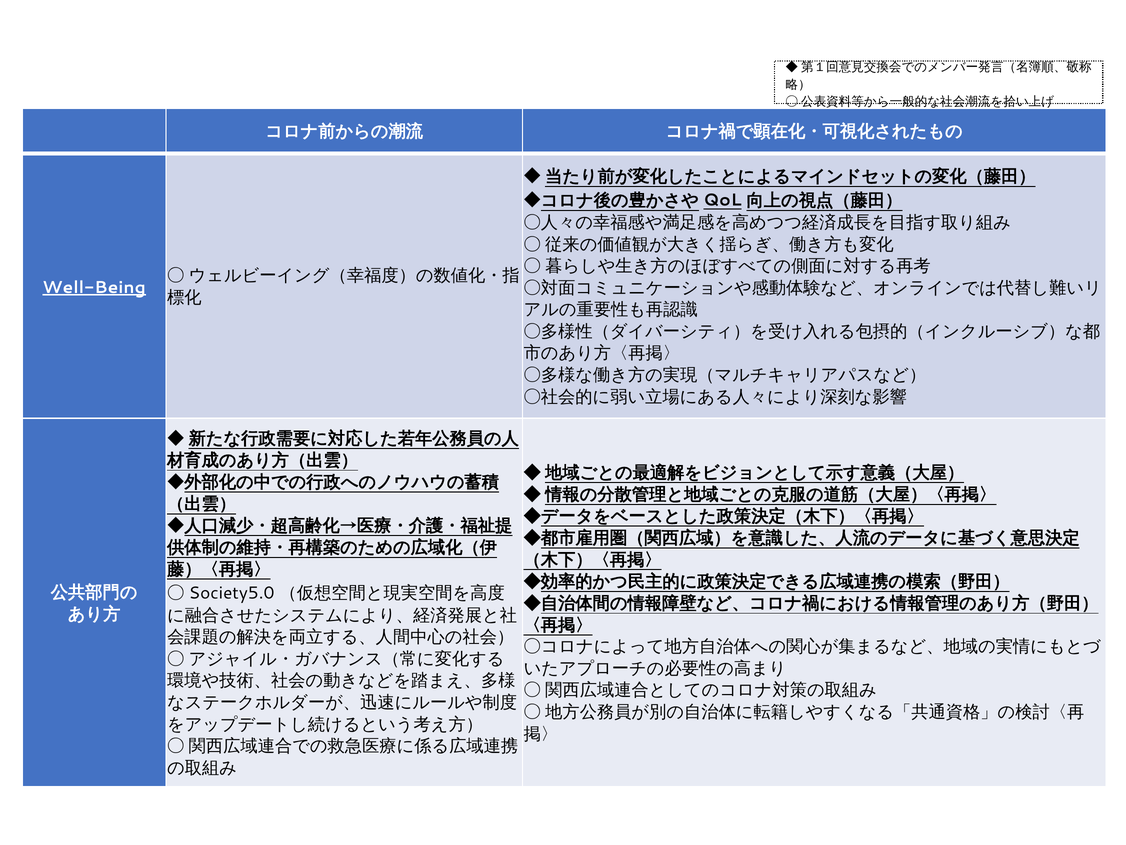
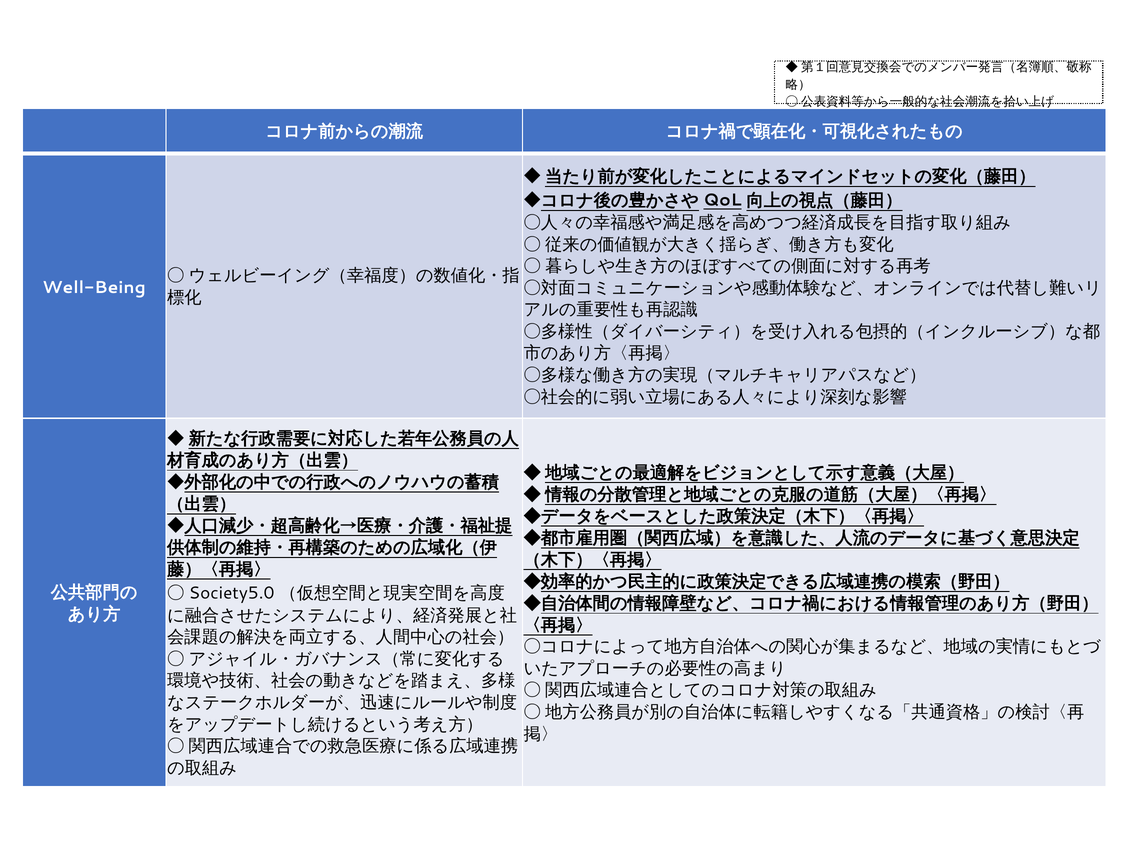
Well-Being underline: present -> none
